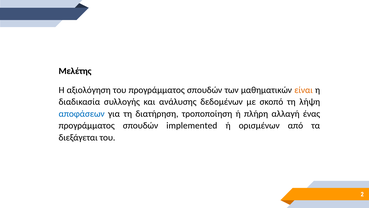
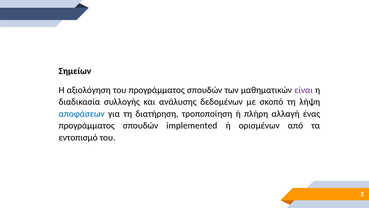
Μελέτης: Μελέτης -> Σημείων
είναι colour: orange -> purple
διεξάγεται: διεξάγεται -> εντοπισμό
